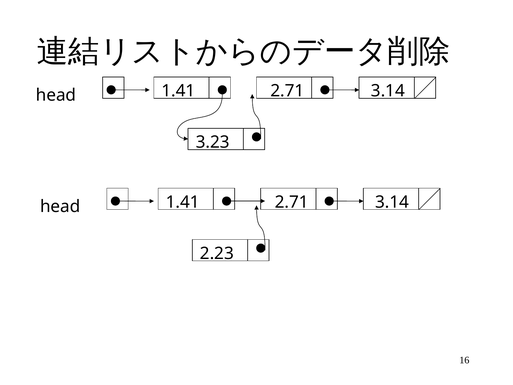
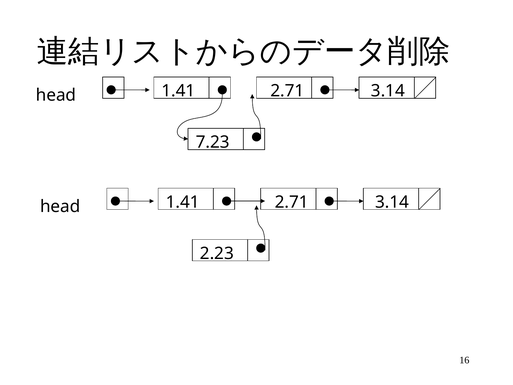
3.23: 3.23 -> 7.23
